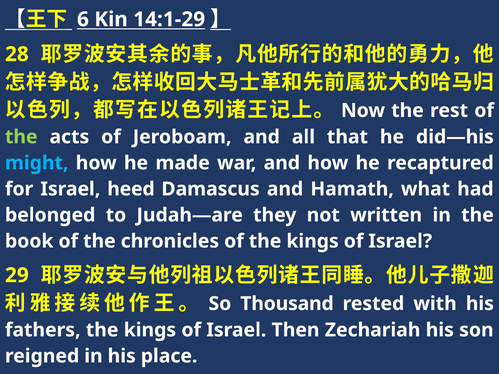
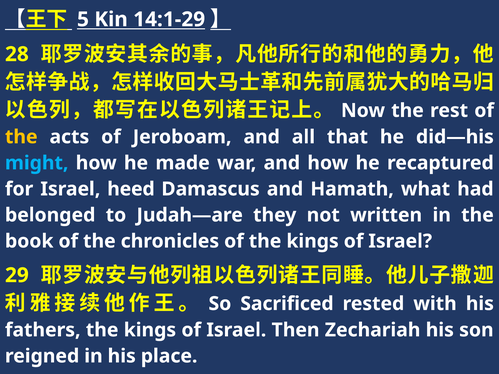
6: 6 -> 5
the at (21, 137) colour: light green -> yellow
Thousand: Thousand -> Sacrificed
